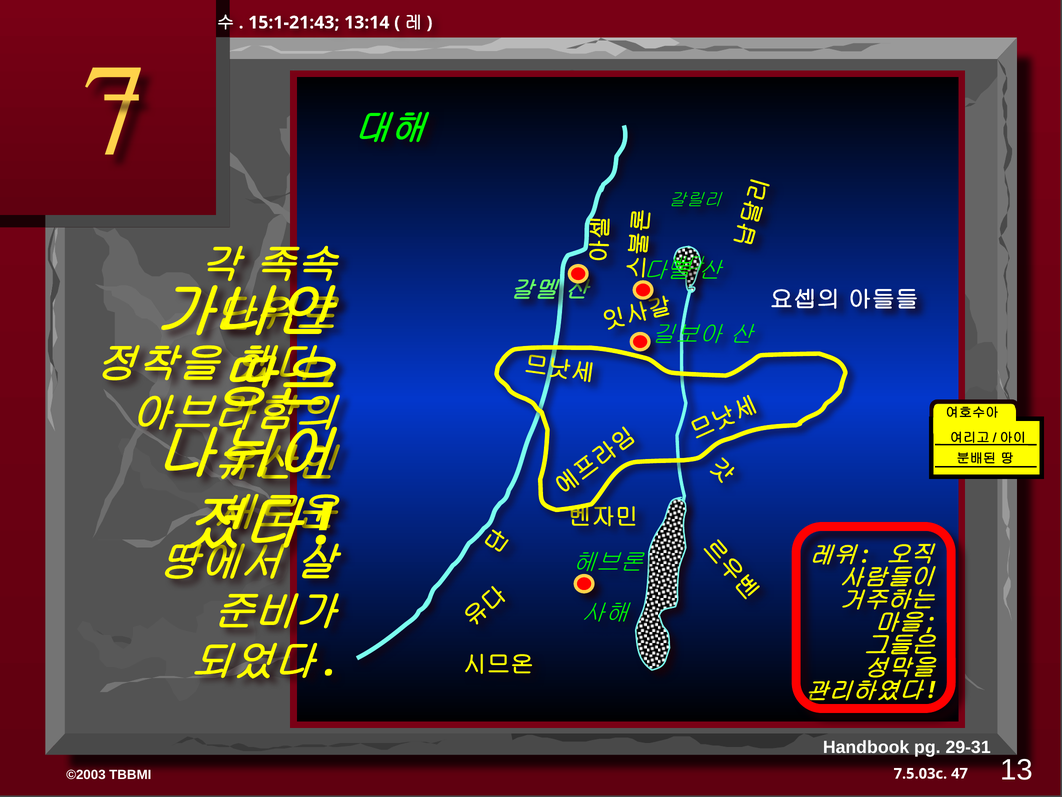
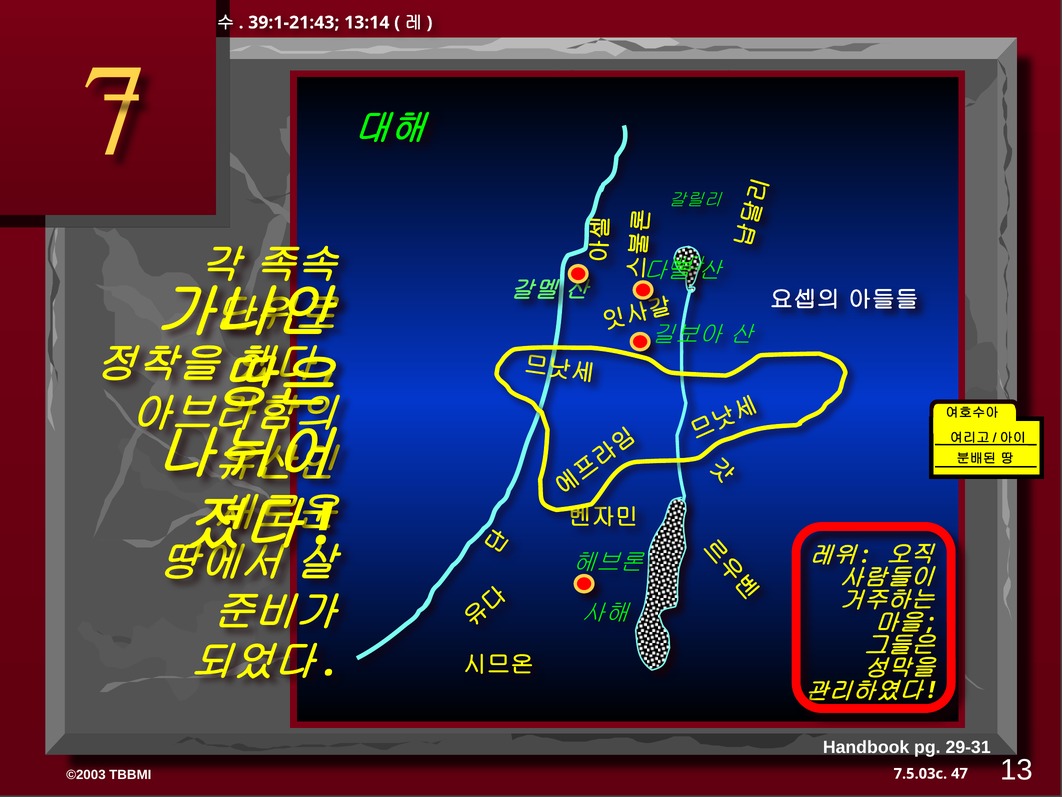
15:1-21:43: 15:1-21:43 -> 39:1-21:43
